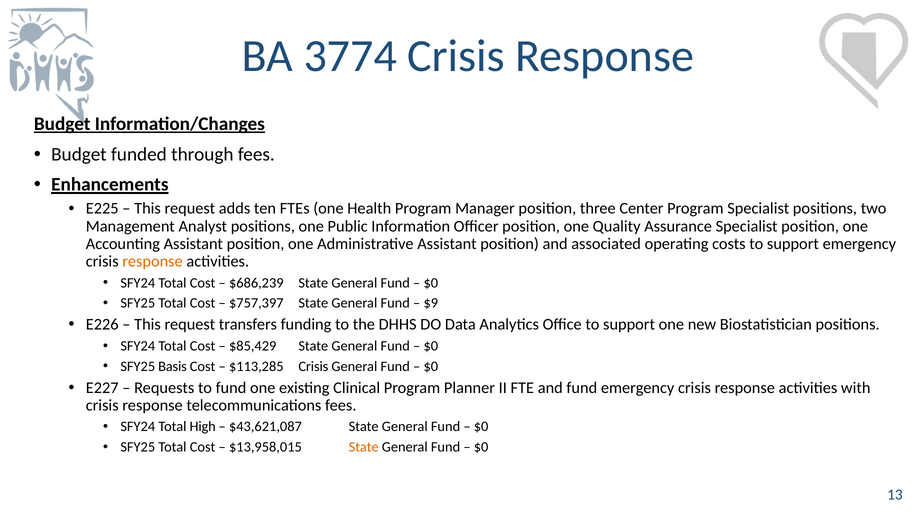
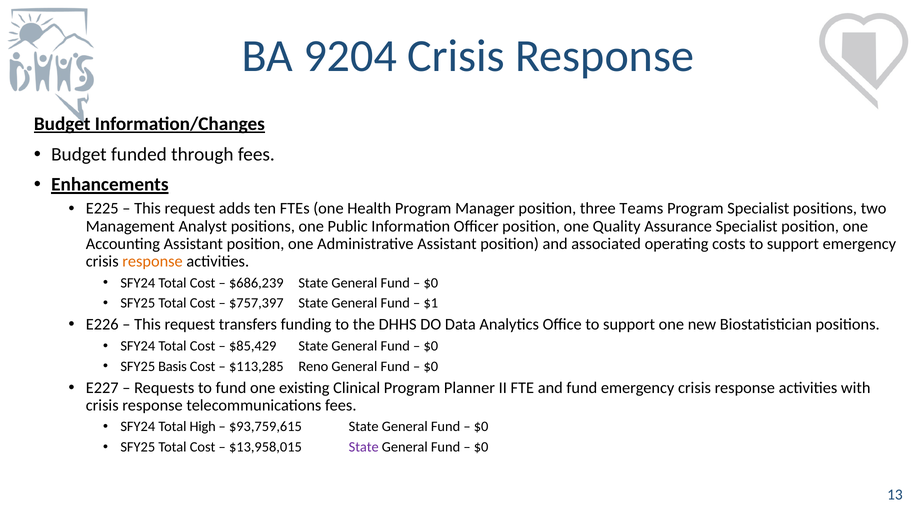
3774: 3774 -> 9204
Center: Center -> Teams
$9: $9 -> $1
$113,285 Crisis: Crisis -> Reno
$43,621,087: $43,621,087 -> $93,759,615
State at (364, 448) colour: orange -> purple
